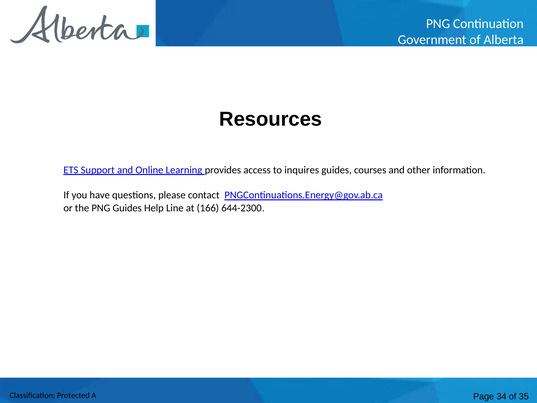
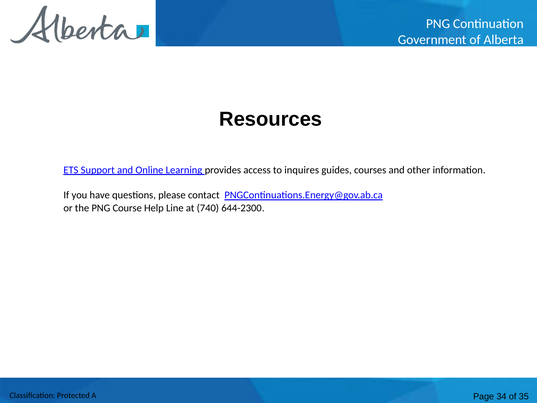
PNG Guides: Guides -> Course
166: 166 -> 740
